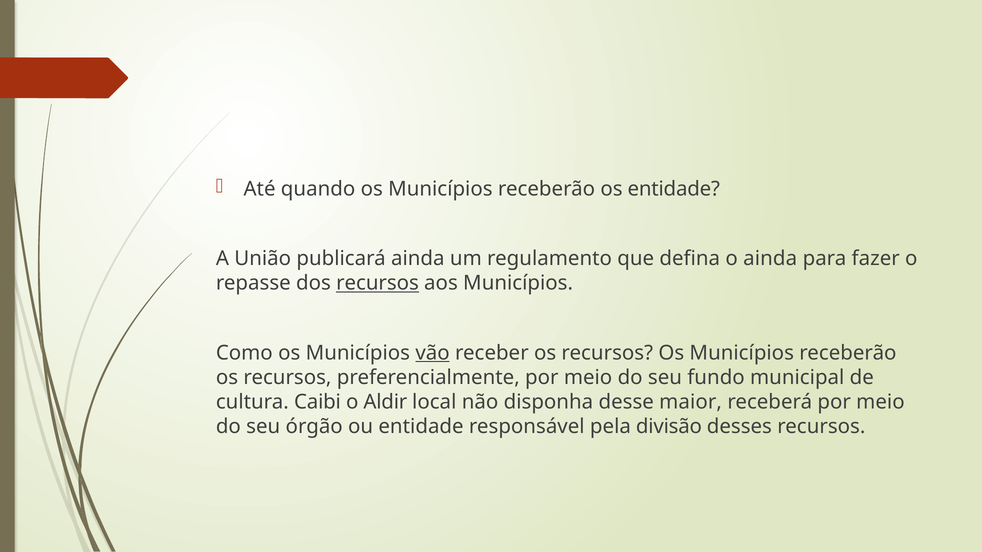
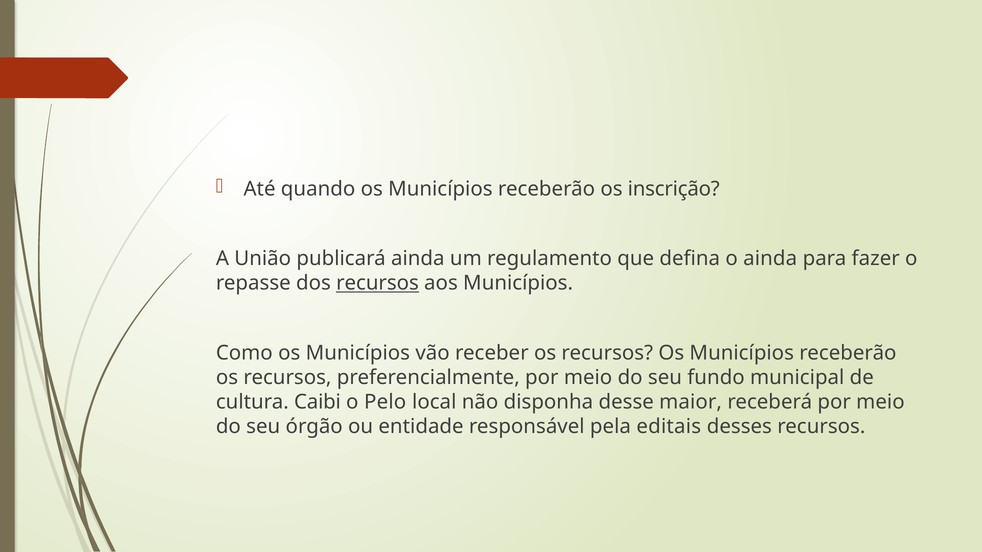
os entidade: entidade -> inscrição
vão underline: present -> none
Aldir: Aldir -> Pelo
divisão: divisão -> editais
